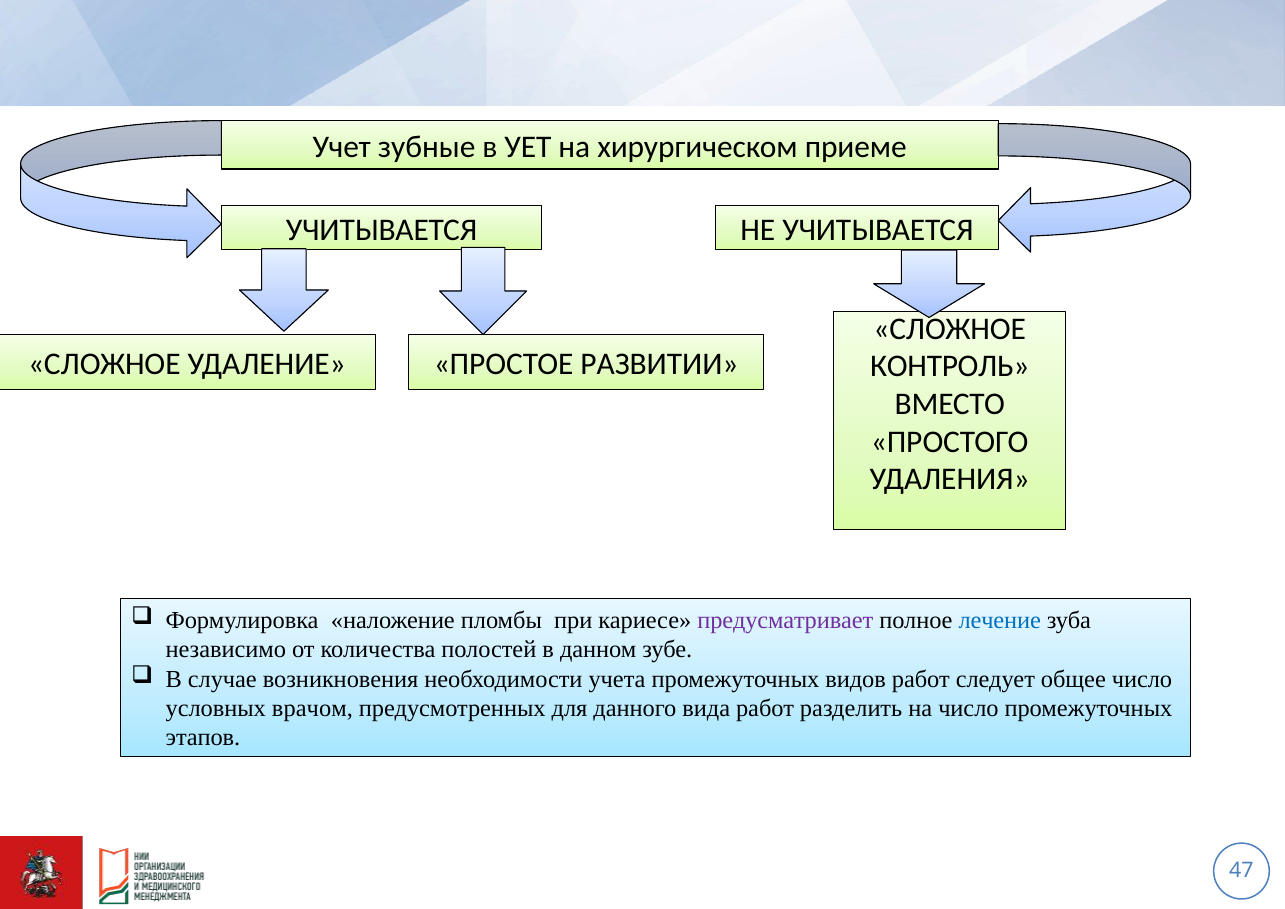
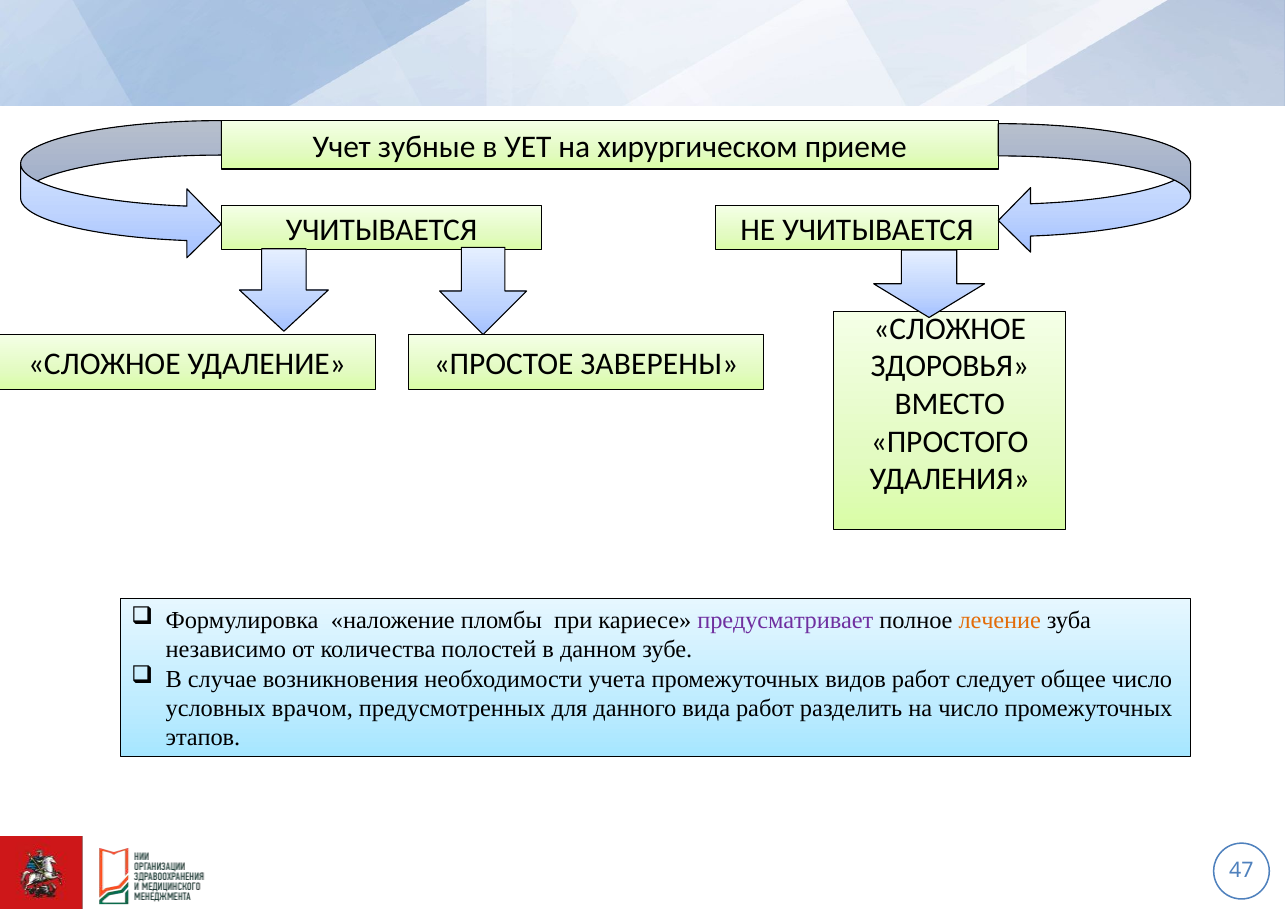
РАЗВИТИИ: РАЗВИТИИ -> ЗАВЕРЕНЫ
КОНТРОЛЬ: КОНТРОЛЬ -> ЗДОРОВЬЯ
лечение colour: blue -> orange
